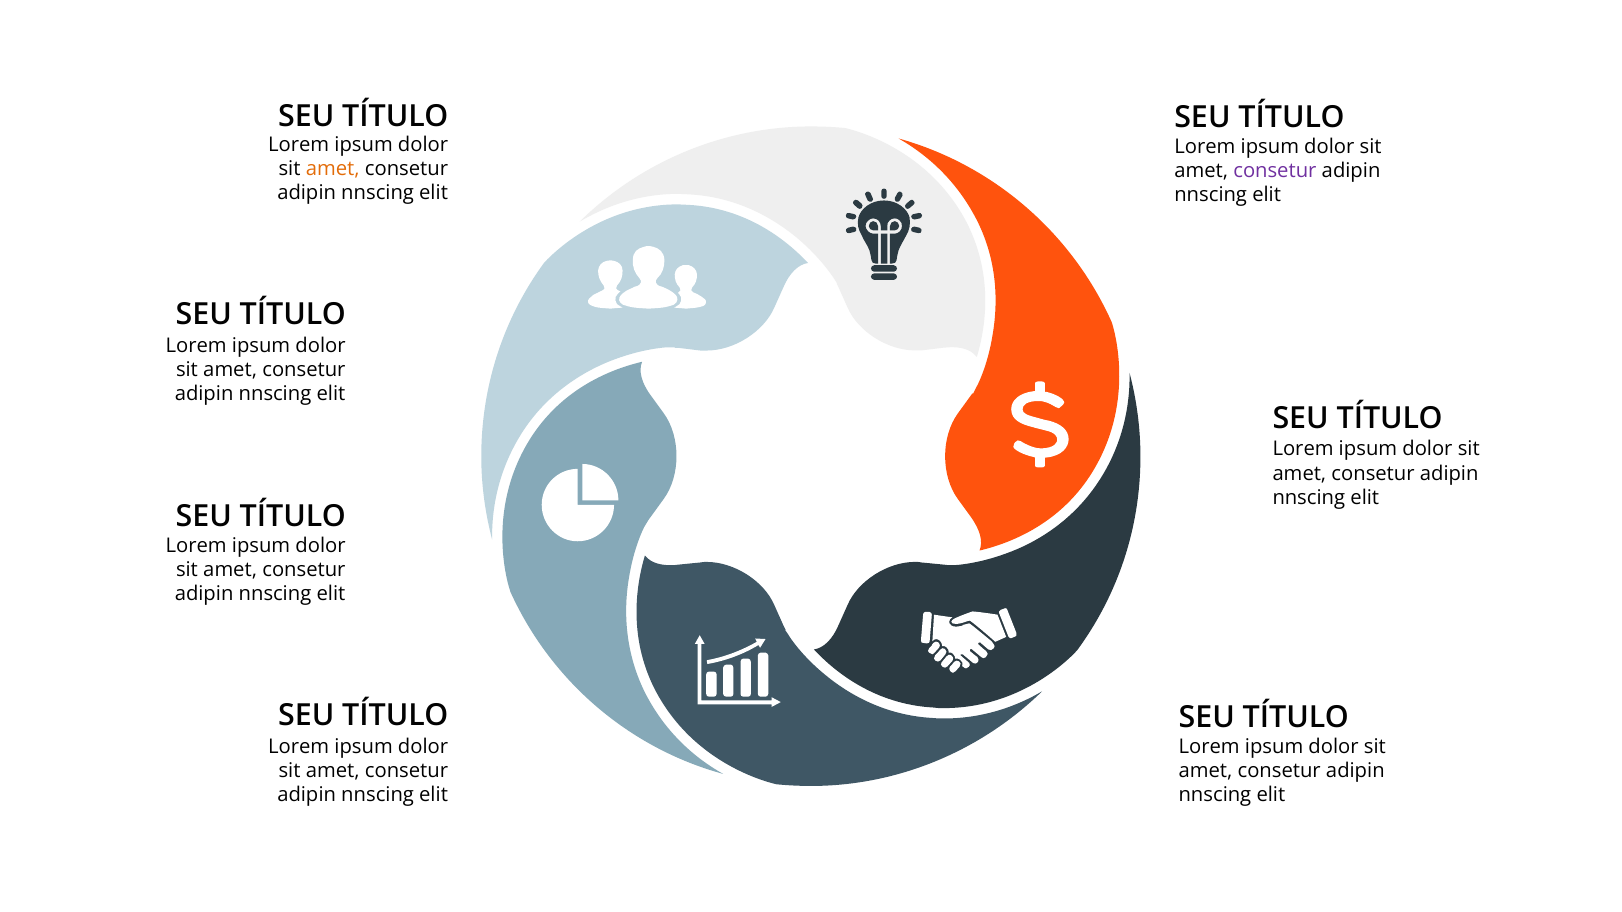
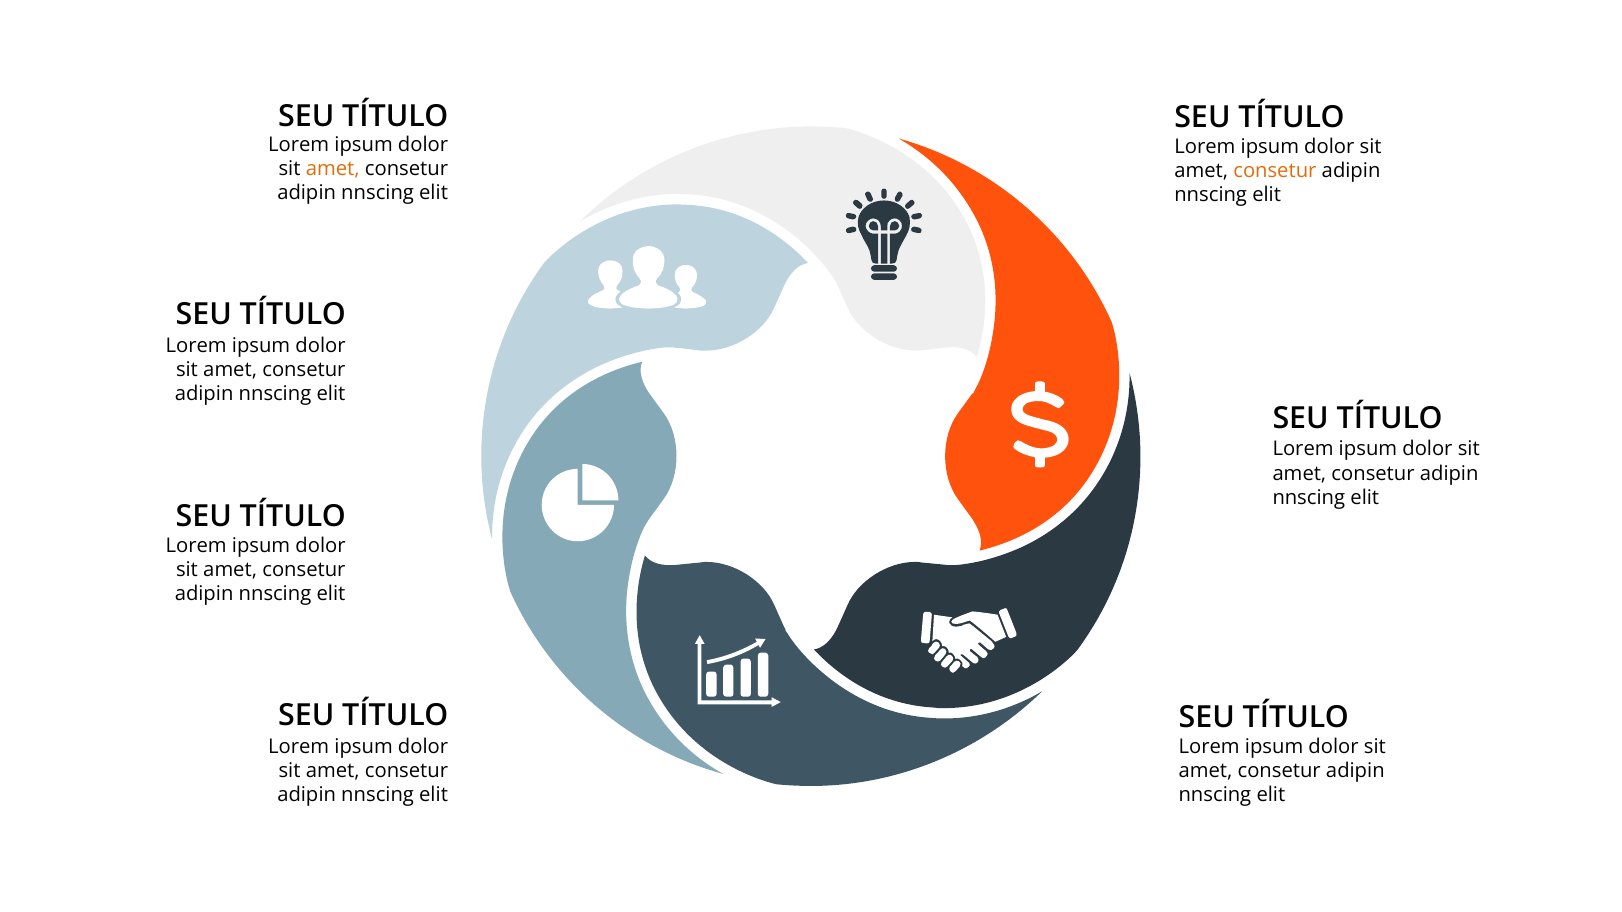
consetur at (1275, 171) colour: purple -> orange
